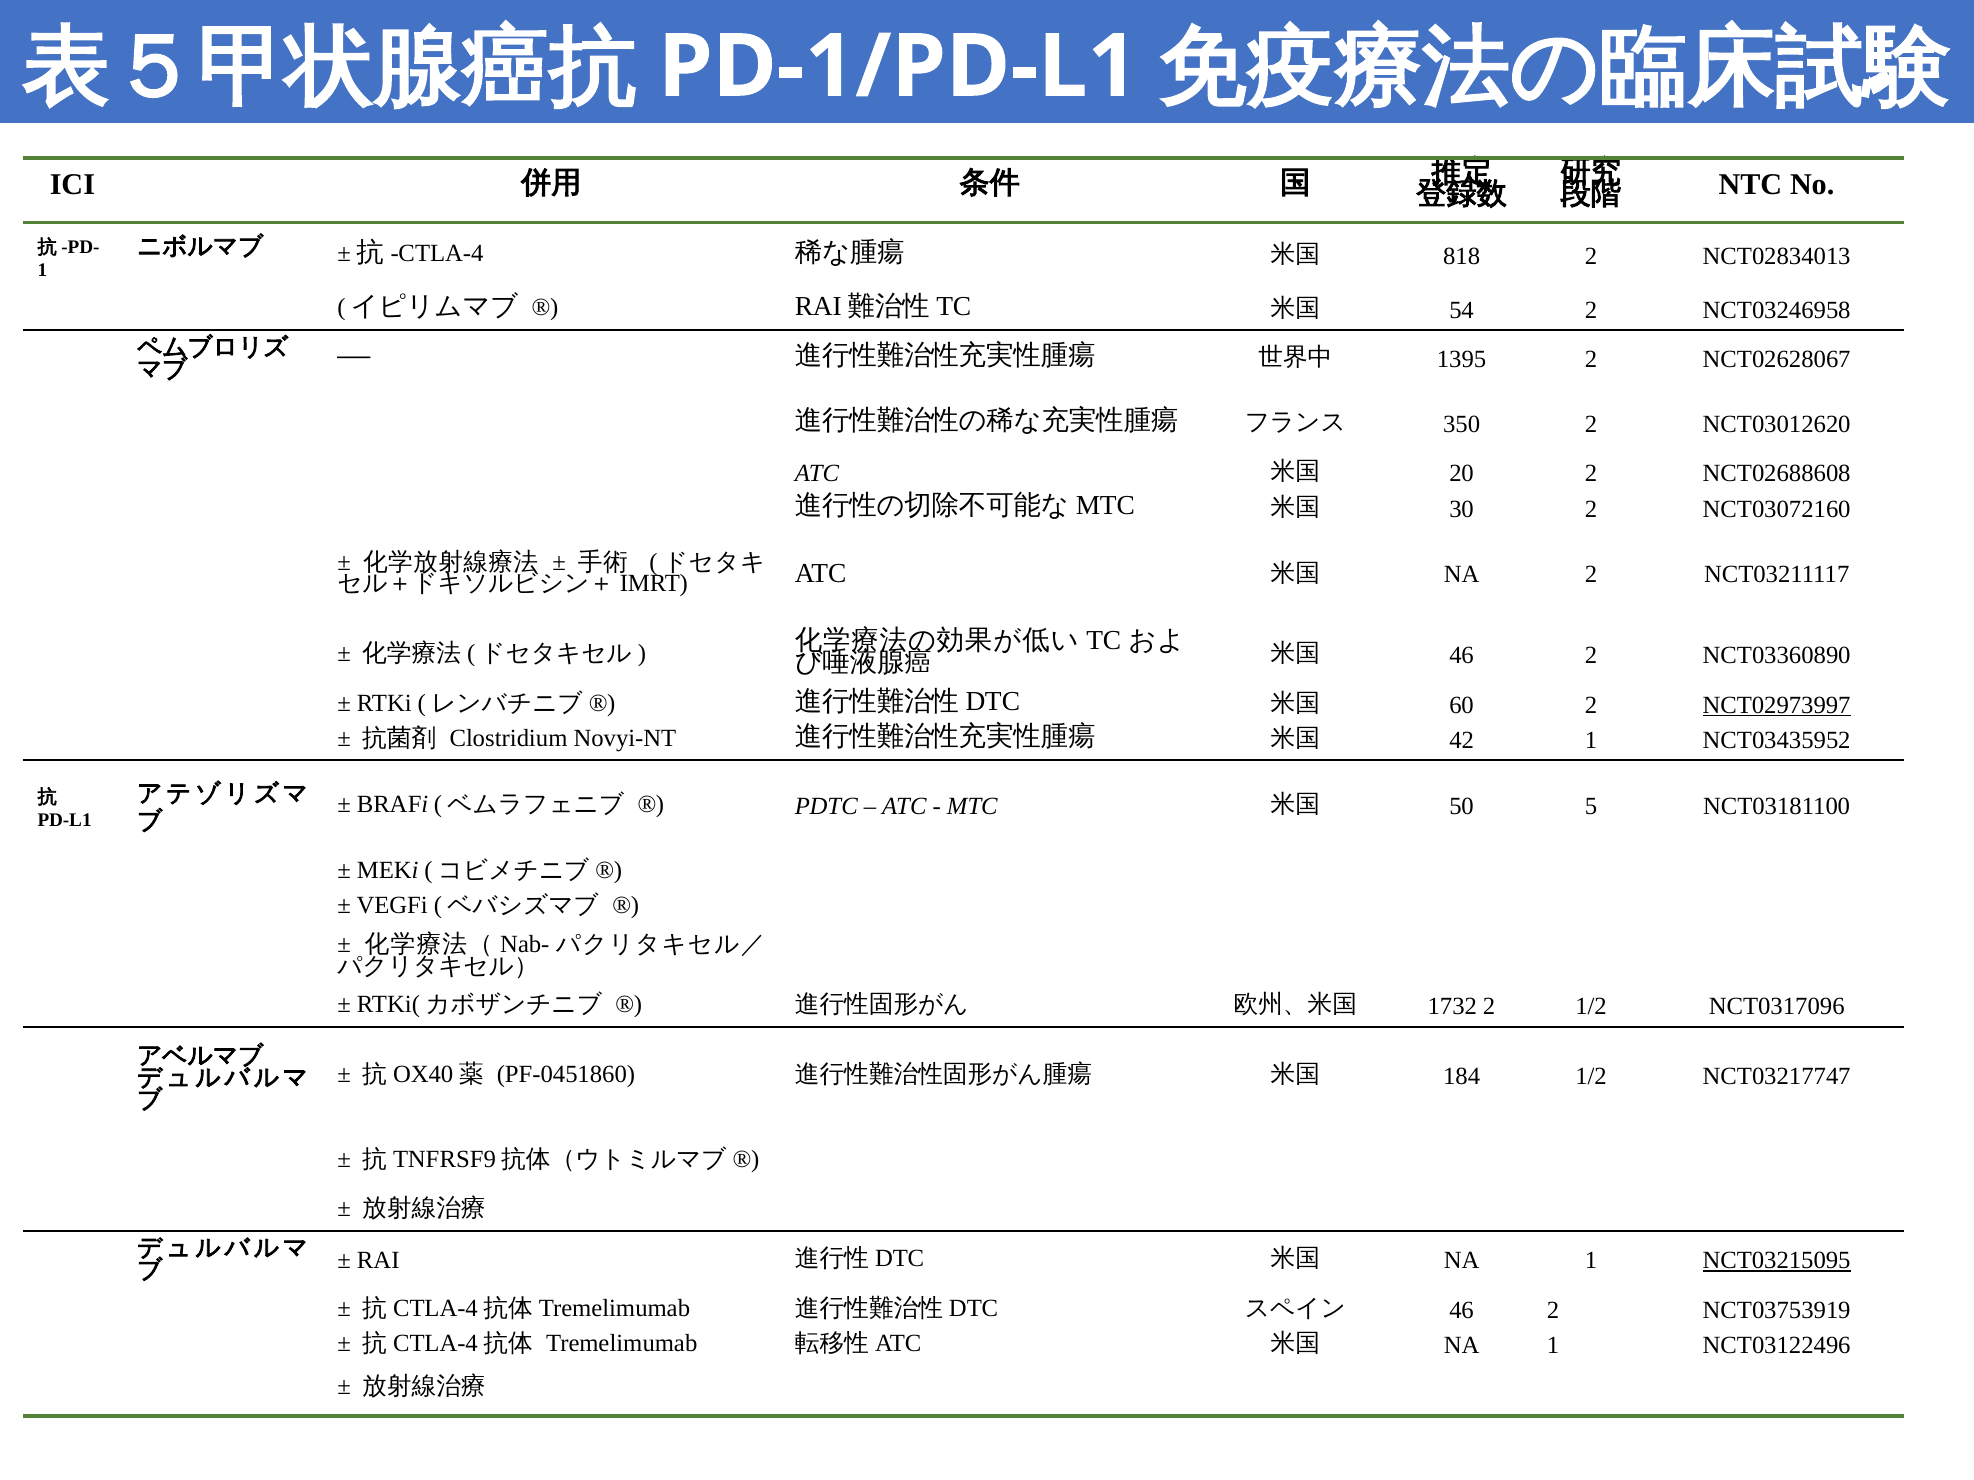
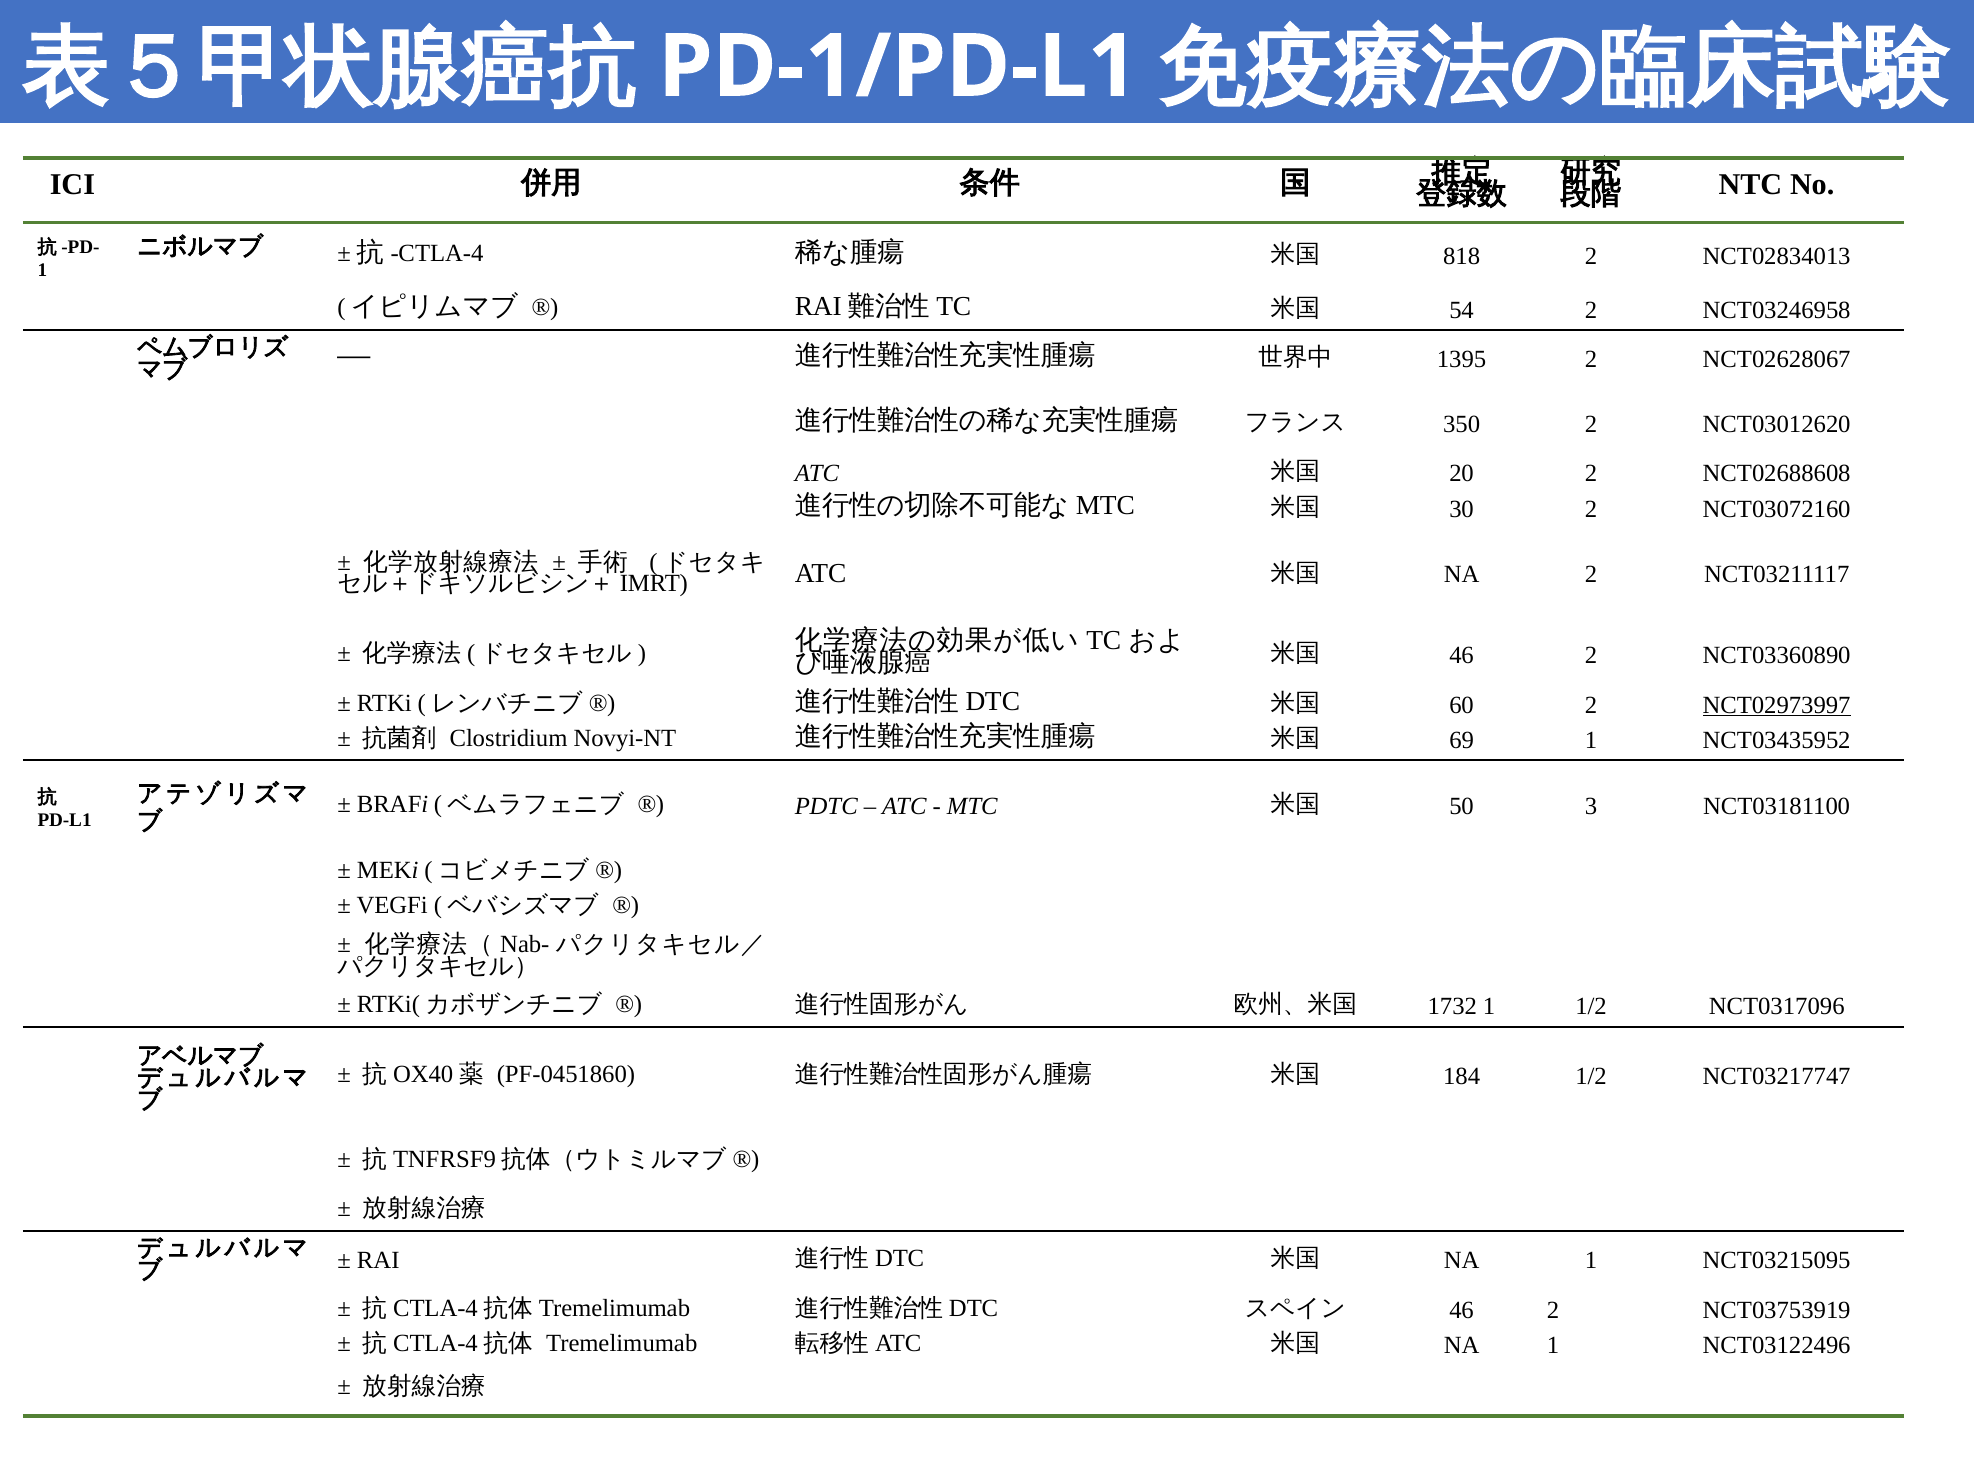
42: 42 -> 69
5: 5 -> 3
1732 2: 2 -> 1
NCT03215095 underline: present -> none
